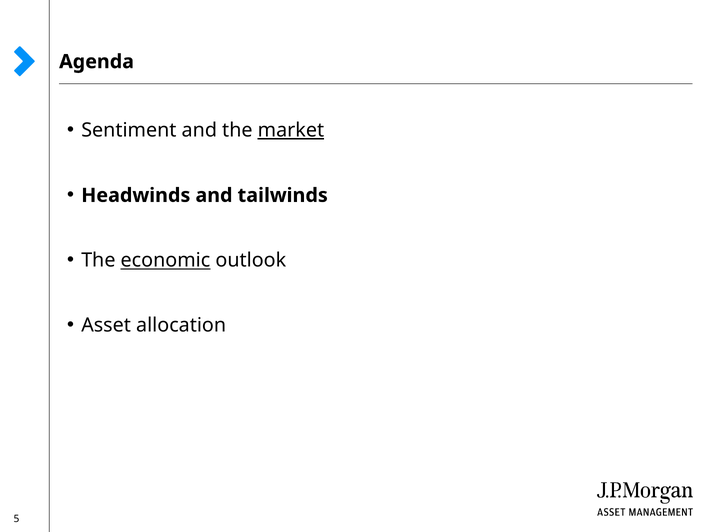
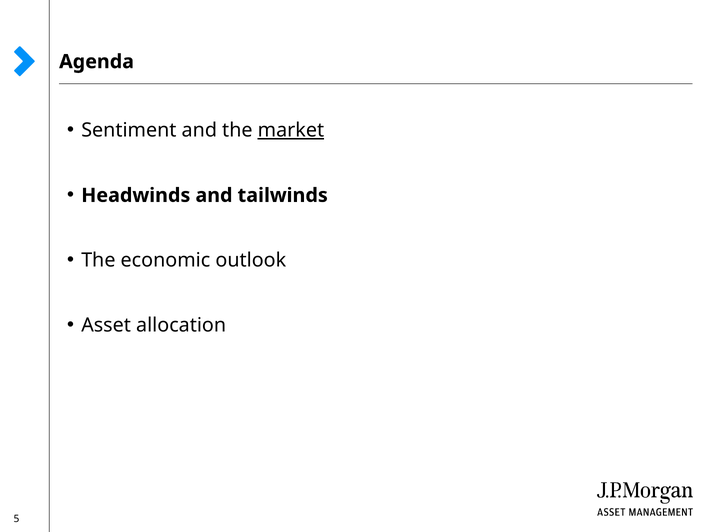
economic underline: present -> none
